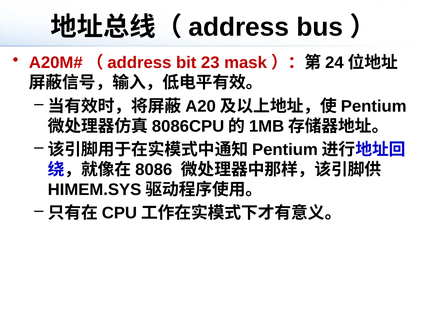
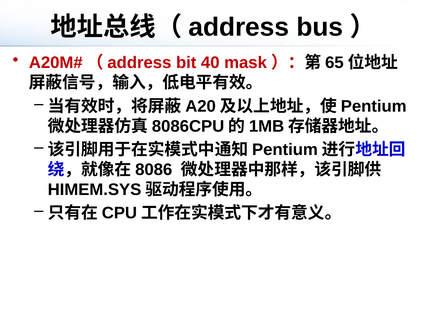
23: 23 -> 40
24: 24 -> 65
